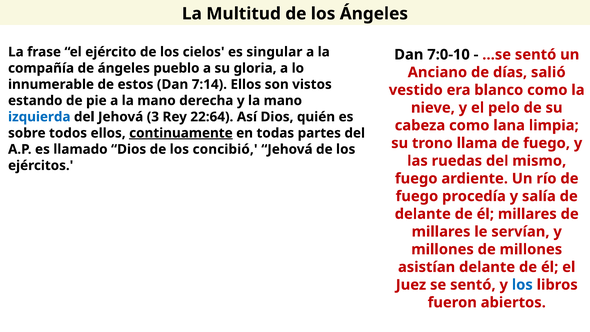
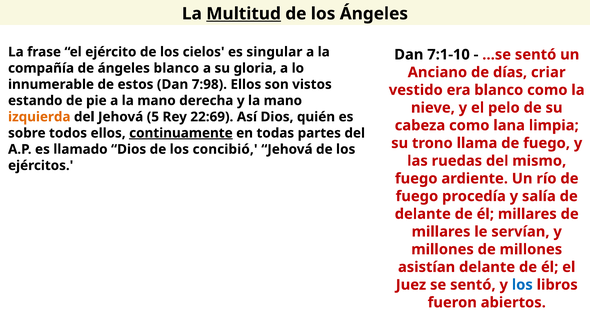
Multitud at (244, 14) underline: none -> present
7:0-10: 7:0-10 -> 7:1-10
ángeles pueblo: pueblo -> blanco
salió: salió -> criar
7:14: 7:14 -> 7:98
izquierda colour: blue -> orange
3: 3 -> 5
22:64: 22:64 -> 22:69
